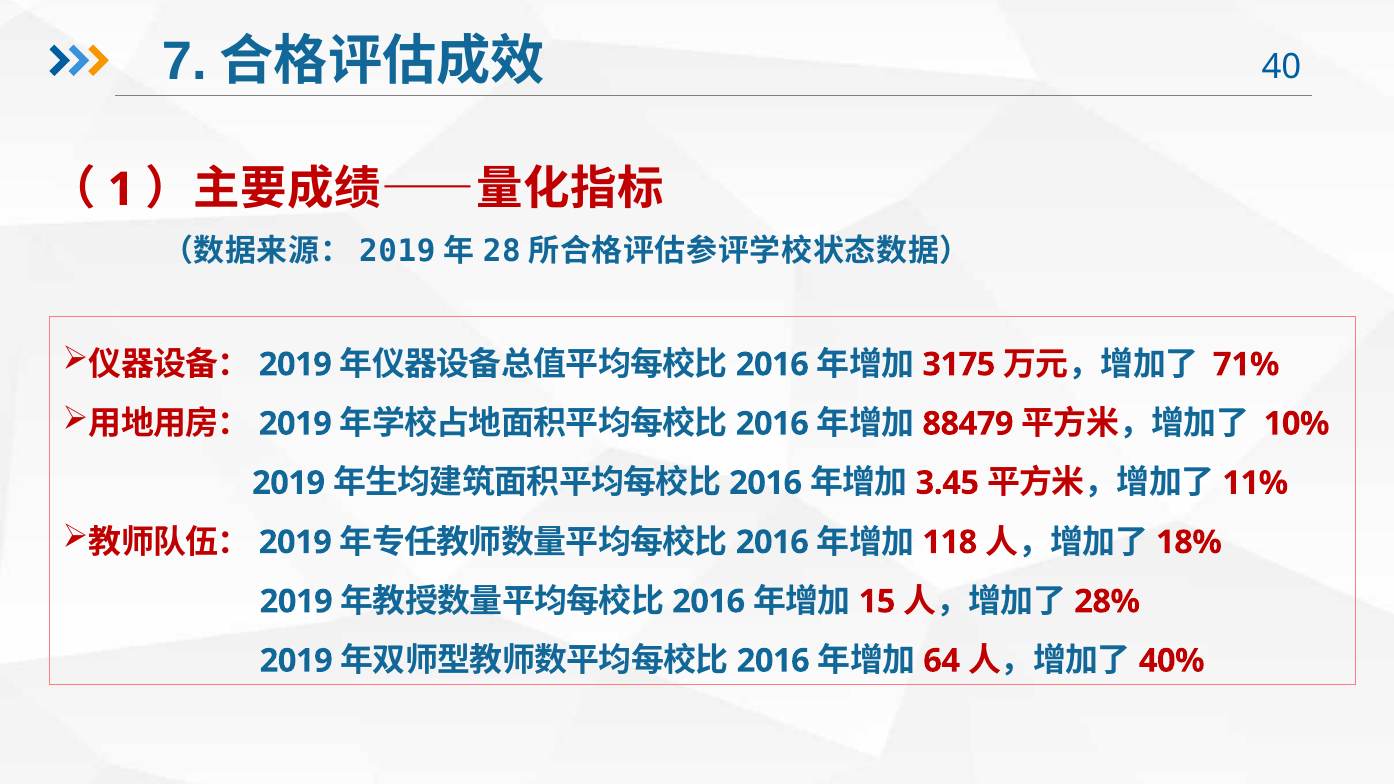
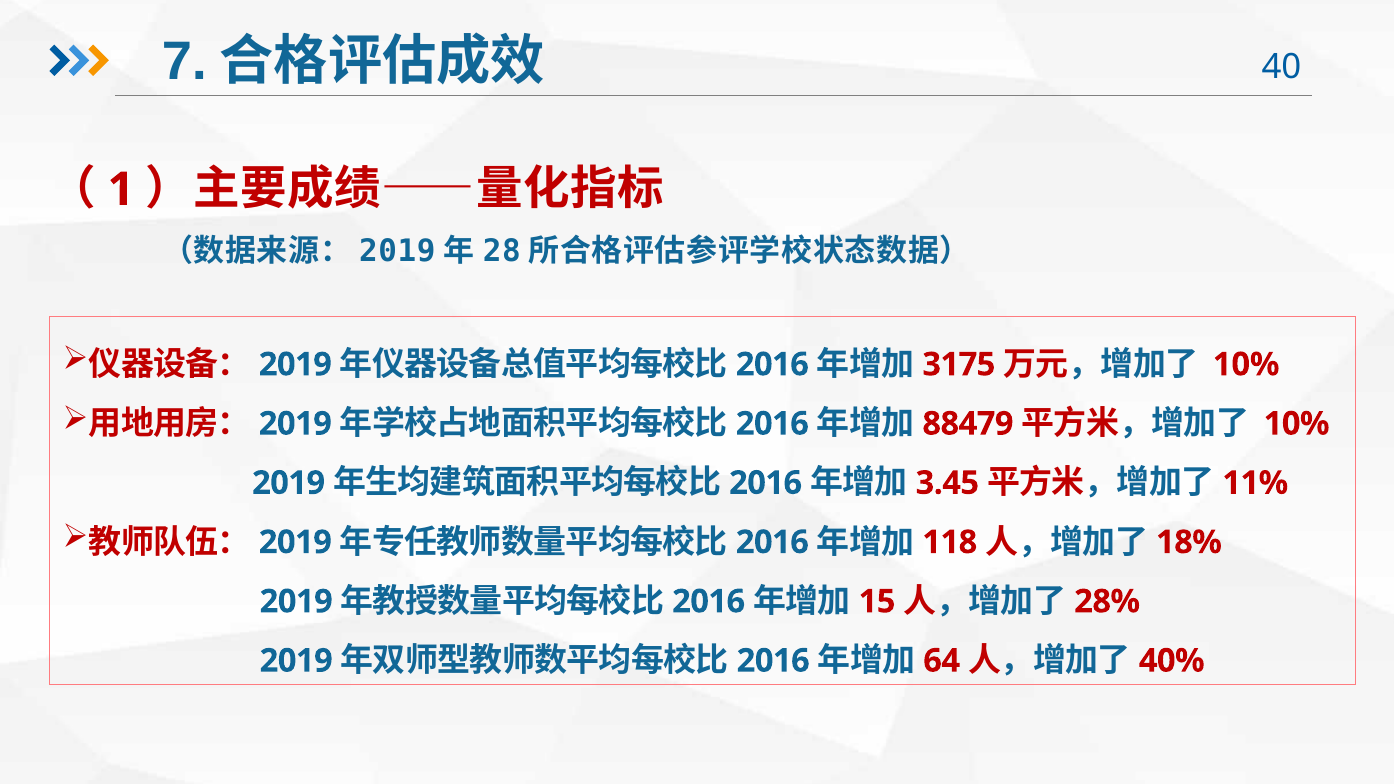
71% at (1246, 365): 71% -> 10%
